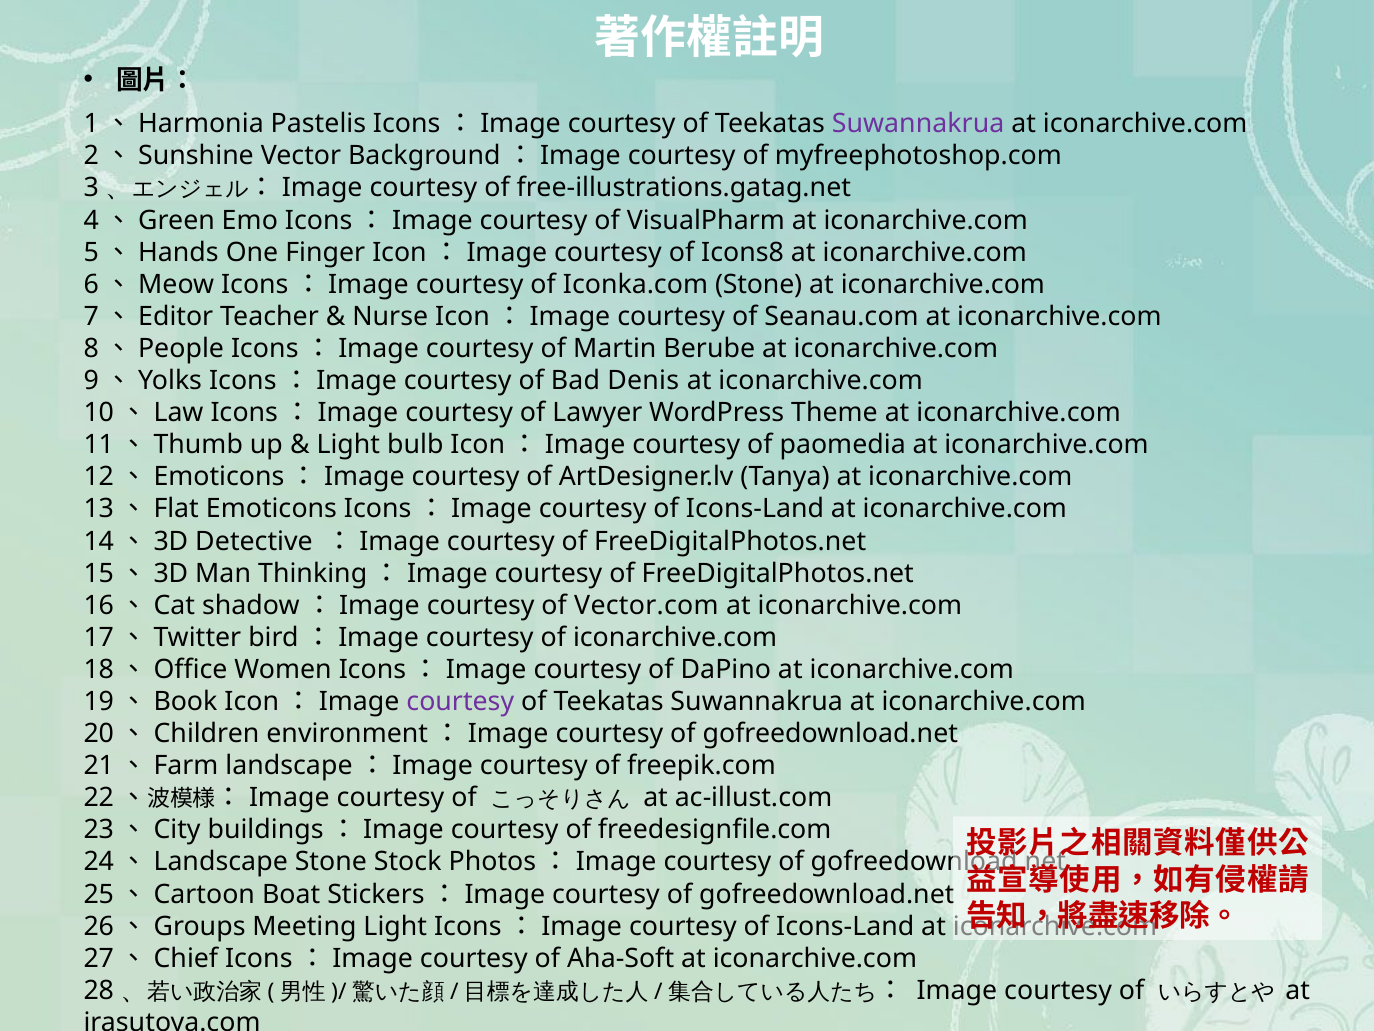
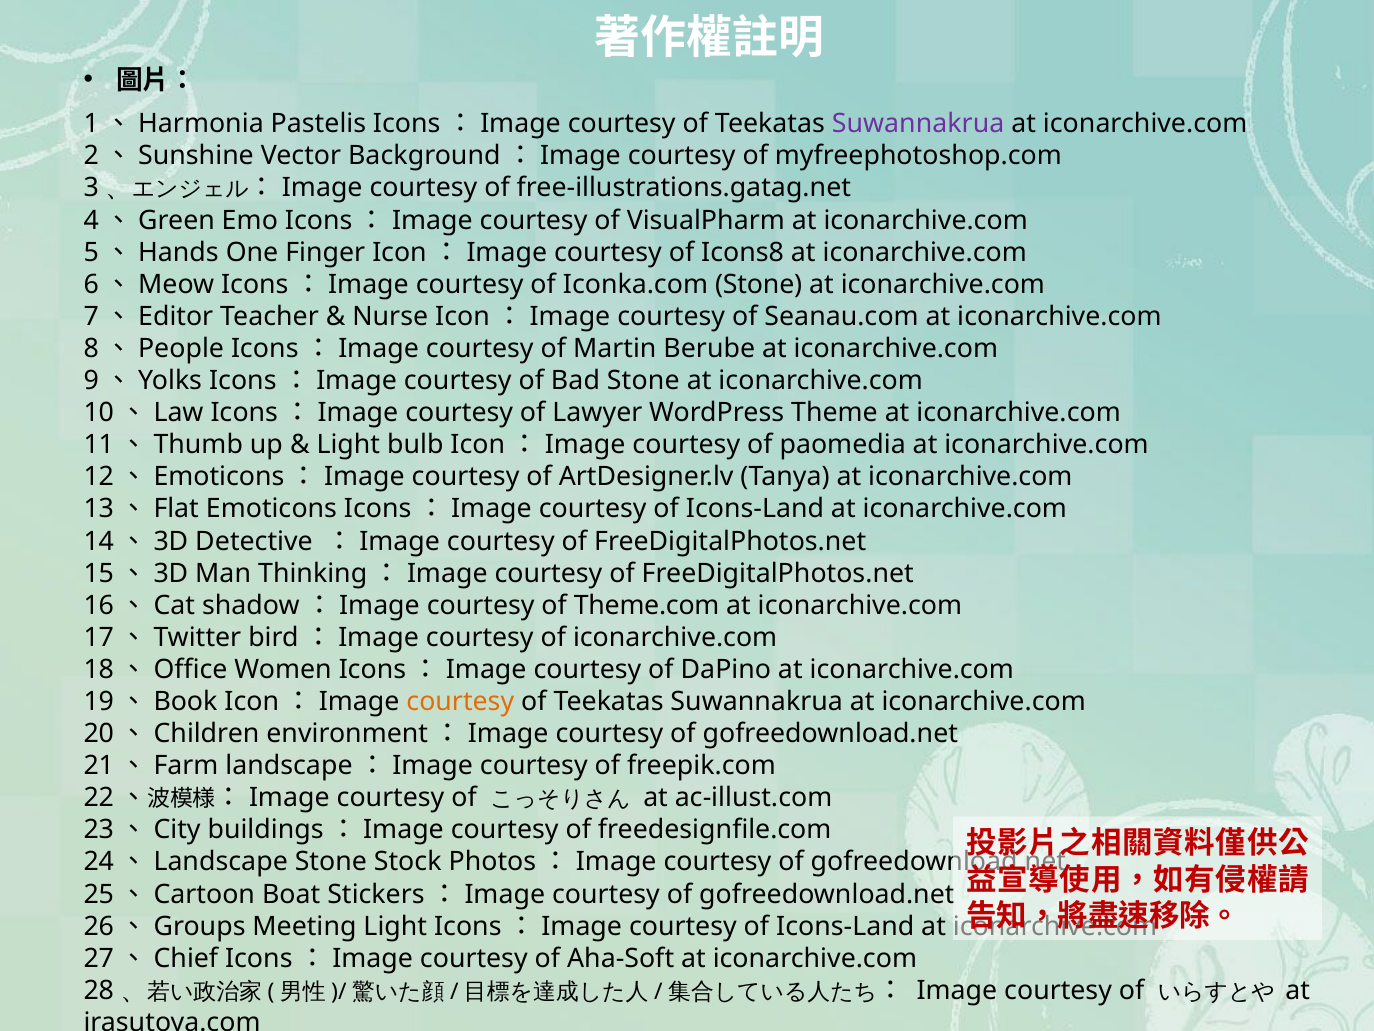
Bad Denis: Denis -> Stone
Vector.com: Vector.com -> Theme.com
courtesy at (460, 701) colour: purple -> orange
